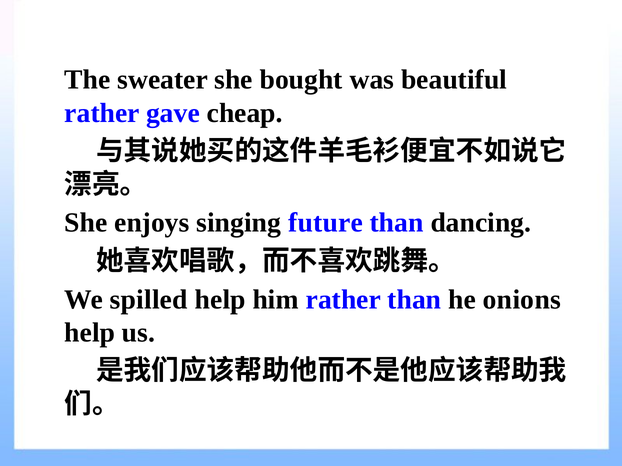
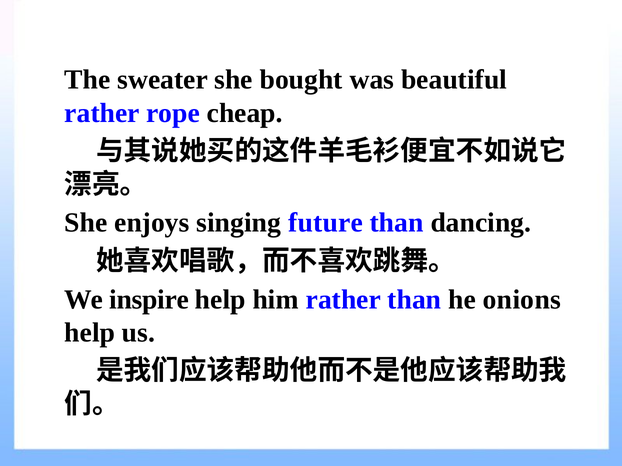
gave: gave -> rope
spilled: spilled -> inspire
